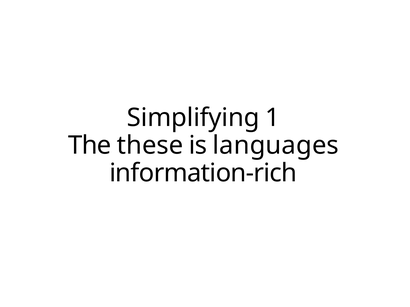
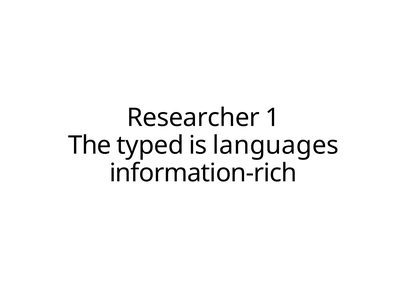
Simplifying: Simplifying -> Researcher
these: these -> typed
